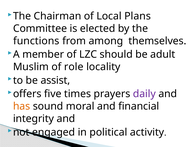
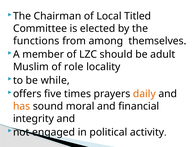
Plans: Plans -> Titled
assist: assist -> while
daily colour: purple -> orange
